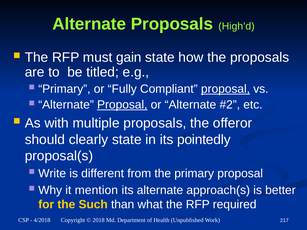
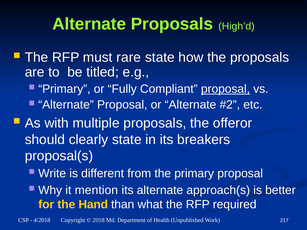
gain: gain -> rare
Proposal at (122, 105) underline: present -> none
pointedly: pointedly -> breakers
Such: Such -> Hand
